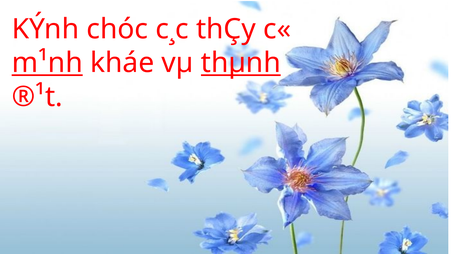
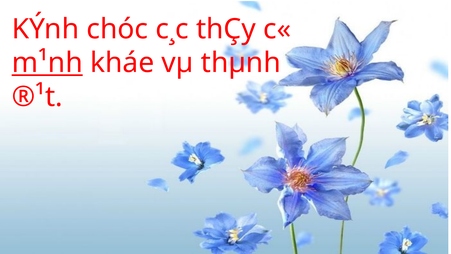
thµnh underline: present -> none
